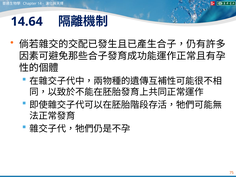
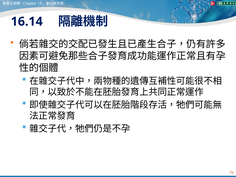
14.64: 14.64 -> 16.14
